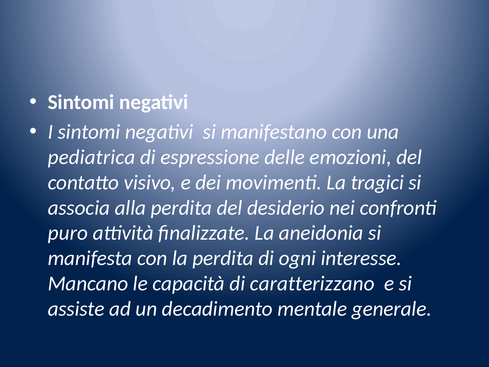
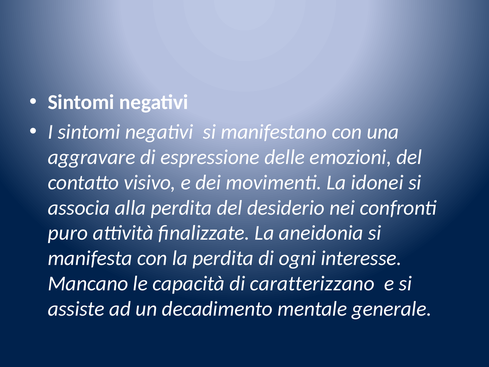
pediatrica: pediatrica -> aggravare
tragici: tragici -> idonei
